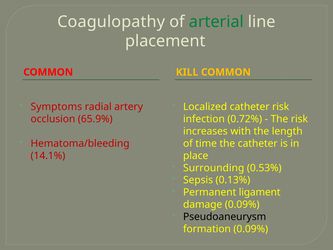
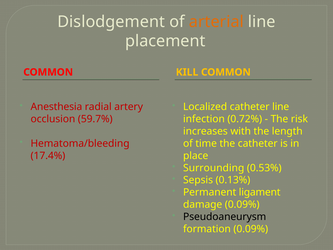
Coagulopathy: Coagulopathy -> Dislodgement
arterial colour: green -> orange
Symptoms: Symptoms -> Anesthesia
catheter risk: risk -> line
65.9%: 65.9% -> 59.7%
14.1%: 14.1% -> 17.4%
